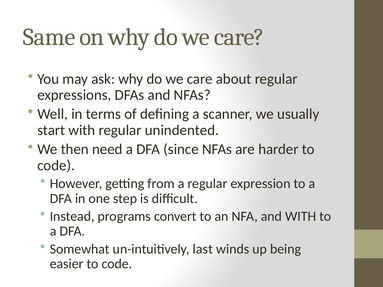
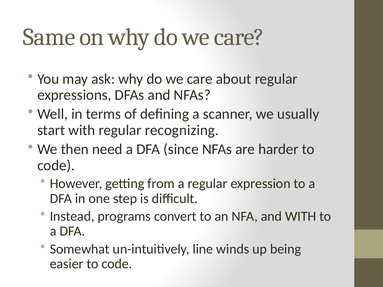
unindented: unindented -> recognizing
last: last -> line
